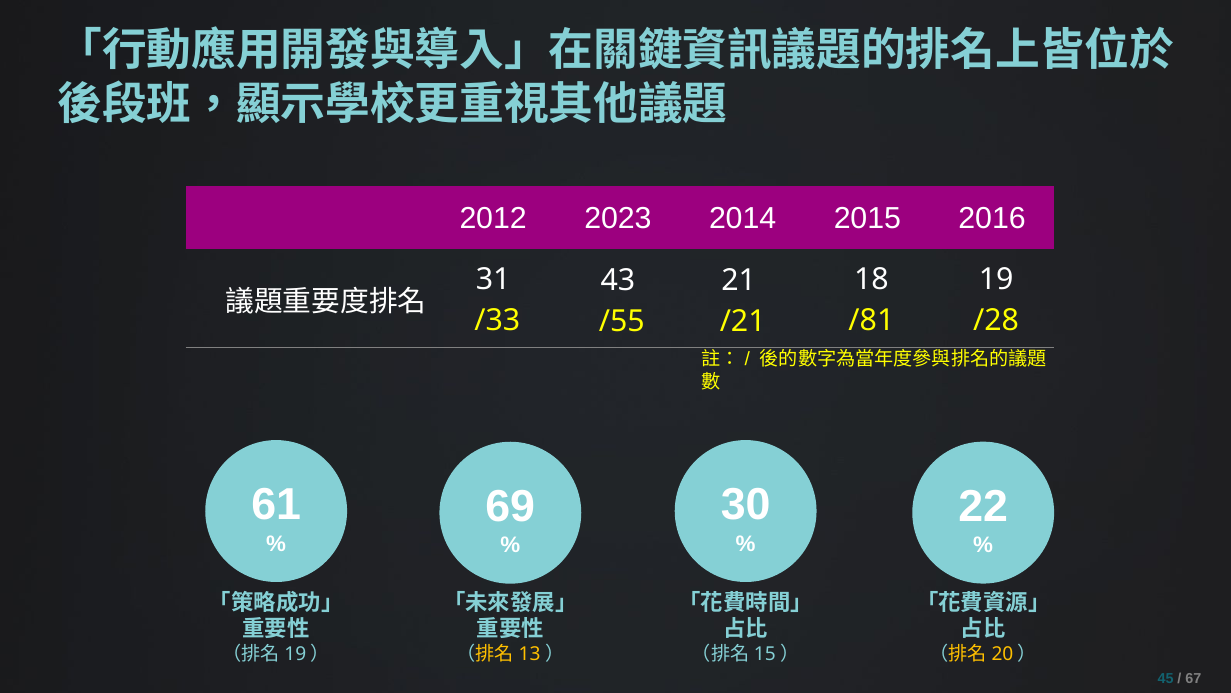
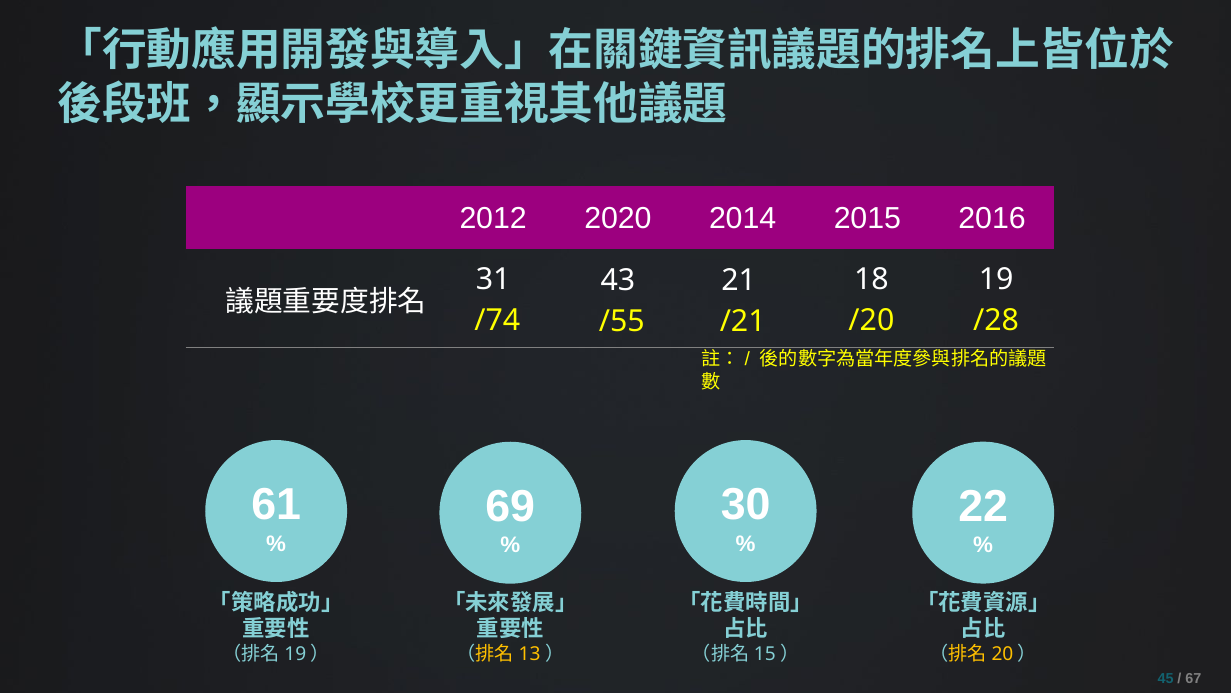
2023: 2023 -> 2020
/33: /33 -> /74
/81: /81 -> /20
